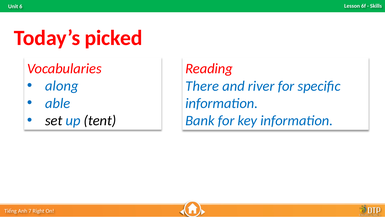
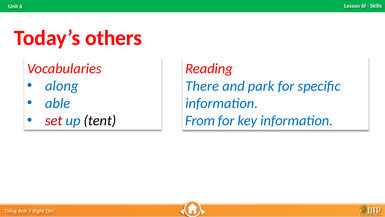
picked: picked -> others
river: river -> park
set colour: black -> red
Bank: Bank -> From
